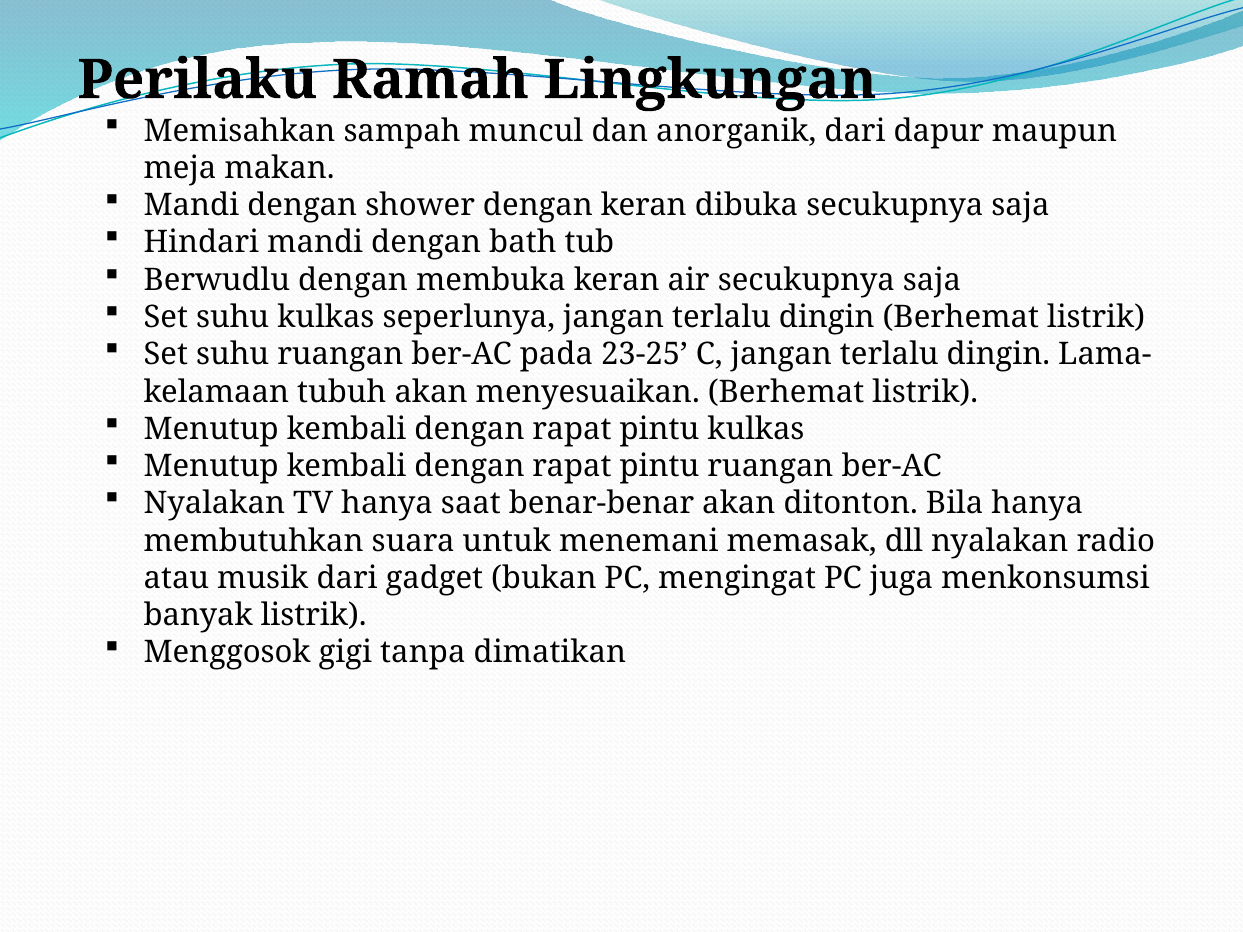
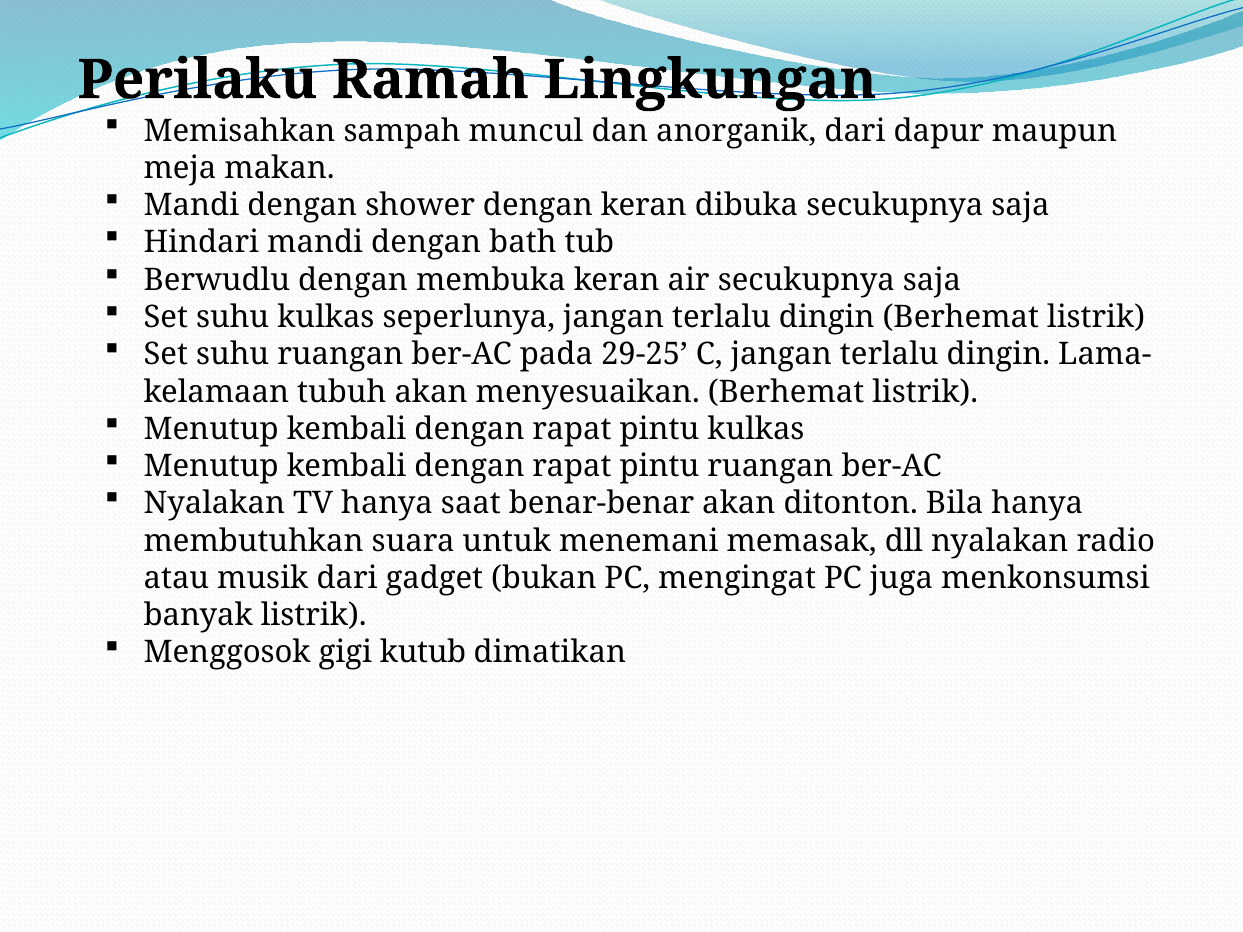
23-25: 23-25 -> 29-25
tanpa: tanpa -> kutub
